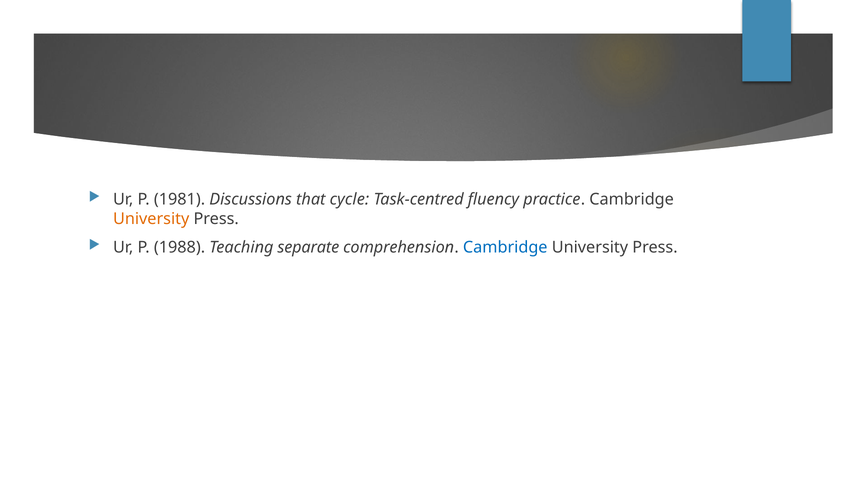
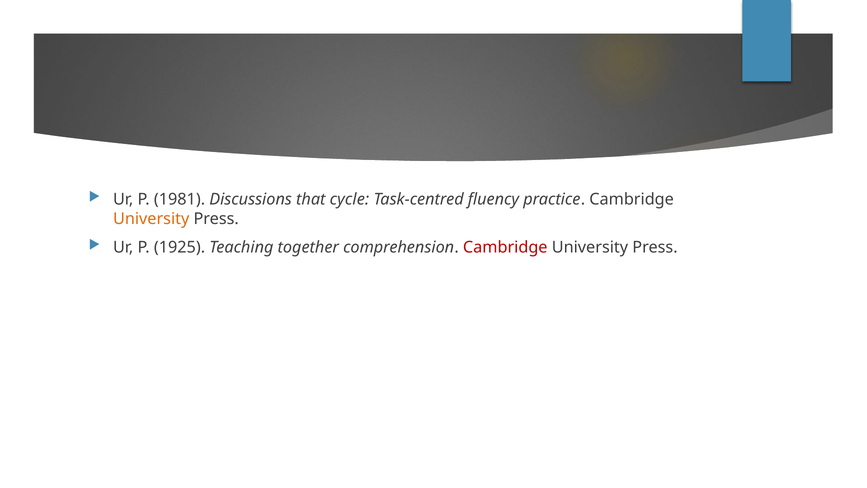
1988: 1988 -> 1925
separate: separate -> together
Cambridge at (505, 247) colour: blue -> red
